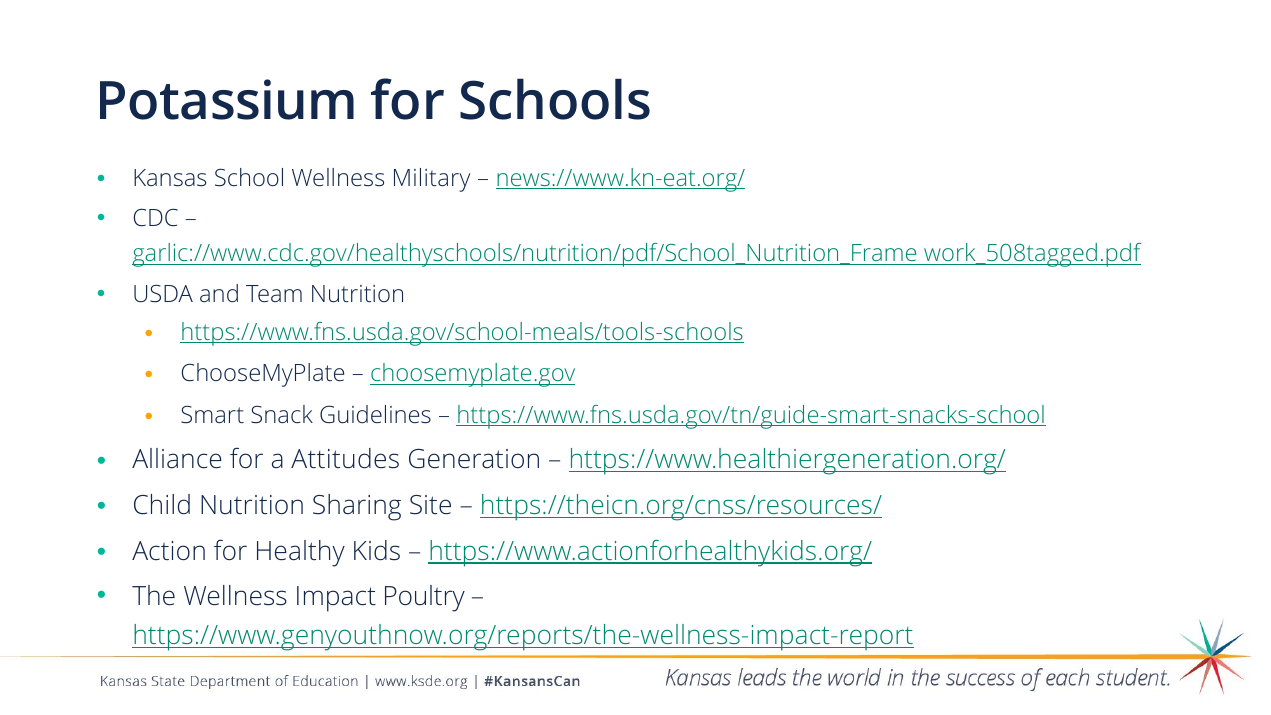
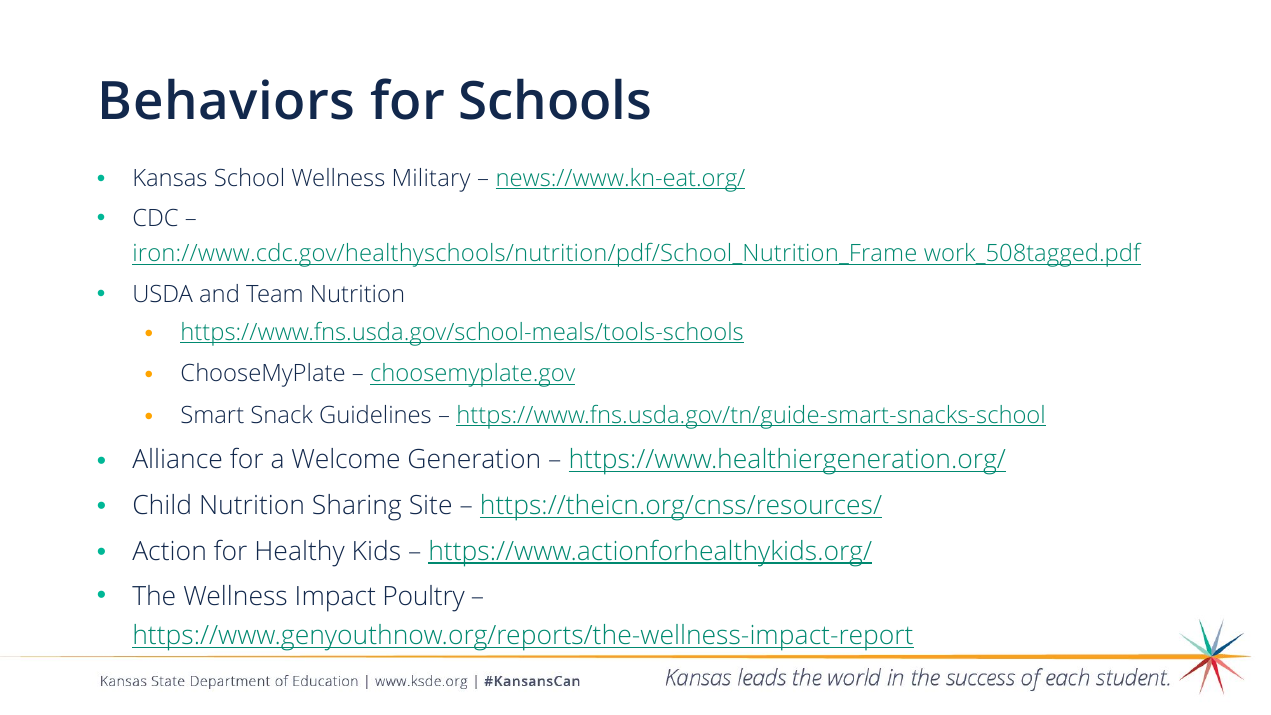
Potassium: Potassium -> Behaviors
garlic://www.cdc.gov/healthyschools/nutrition/pdf/School_Nutrition_Frame: garlic://www.cdc.gov/healthyschools/nutrition/pdf/School_Nutrition_Frame -> iron://www.cdc.gov/healthyschools/nutrition/pdf/School_Nutrition_Frame
Attitudes: Attitudes -> Welcome
